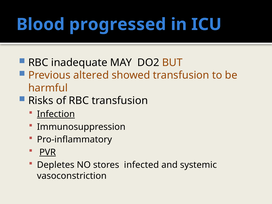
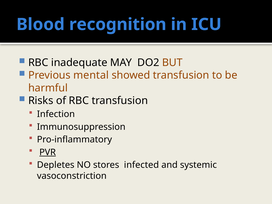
progressed: progressed -> recognition
altered: altered -> mental
Infection underline: present -> none
